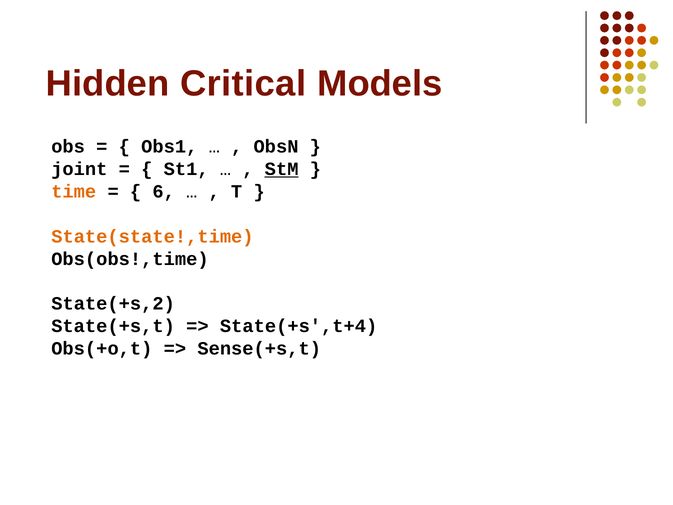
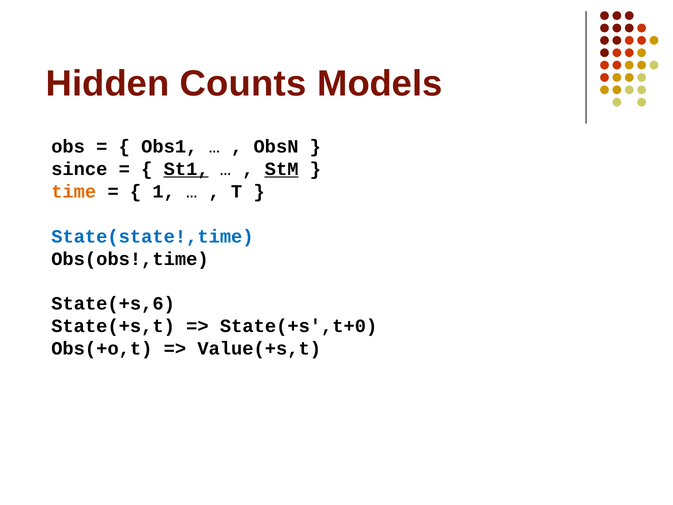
Critical: Critical -> Counts
joint: joint -> since
St1 underline: none -> present
6: 6 -> 1
State(state!,time colour: orange -> blue
State(+s,2: State(+s,2 -> State(+s,6
State(+s',t+4: State(+s',t+4 -> State(+s',t+0
Sense(+s,t: Sense(+s,t -> Value(+s,t
